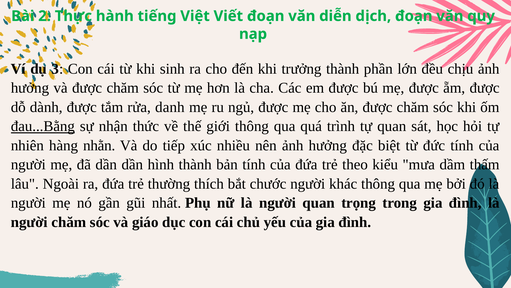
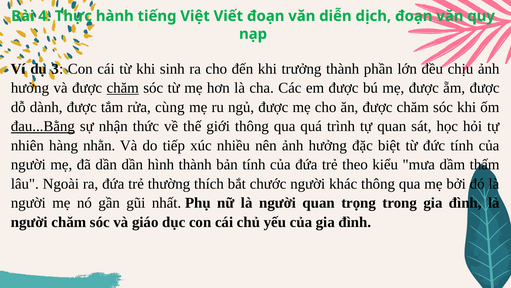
2: 2 -> 4
chăm at (123, 88) underline: none -> present
danh: danh -> cùng
